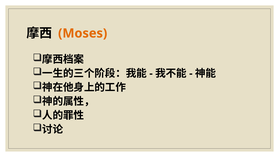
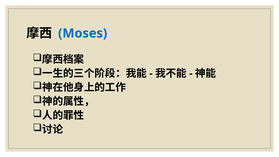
Moses colour: orange -> blue
